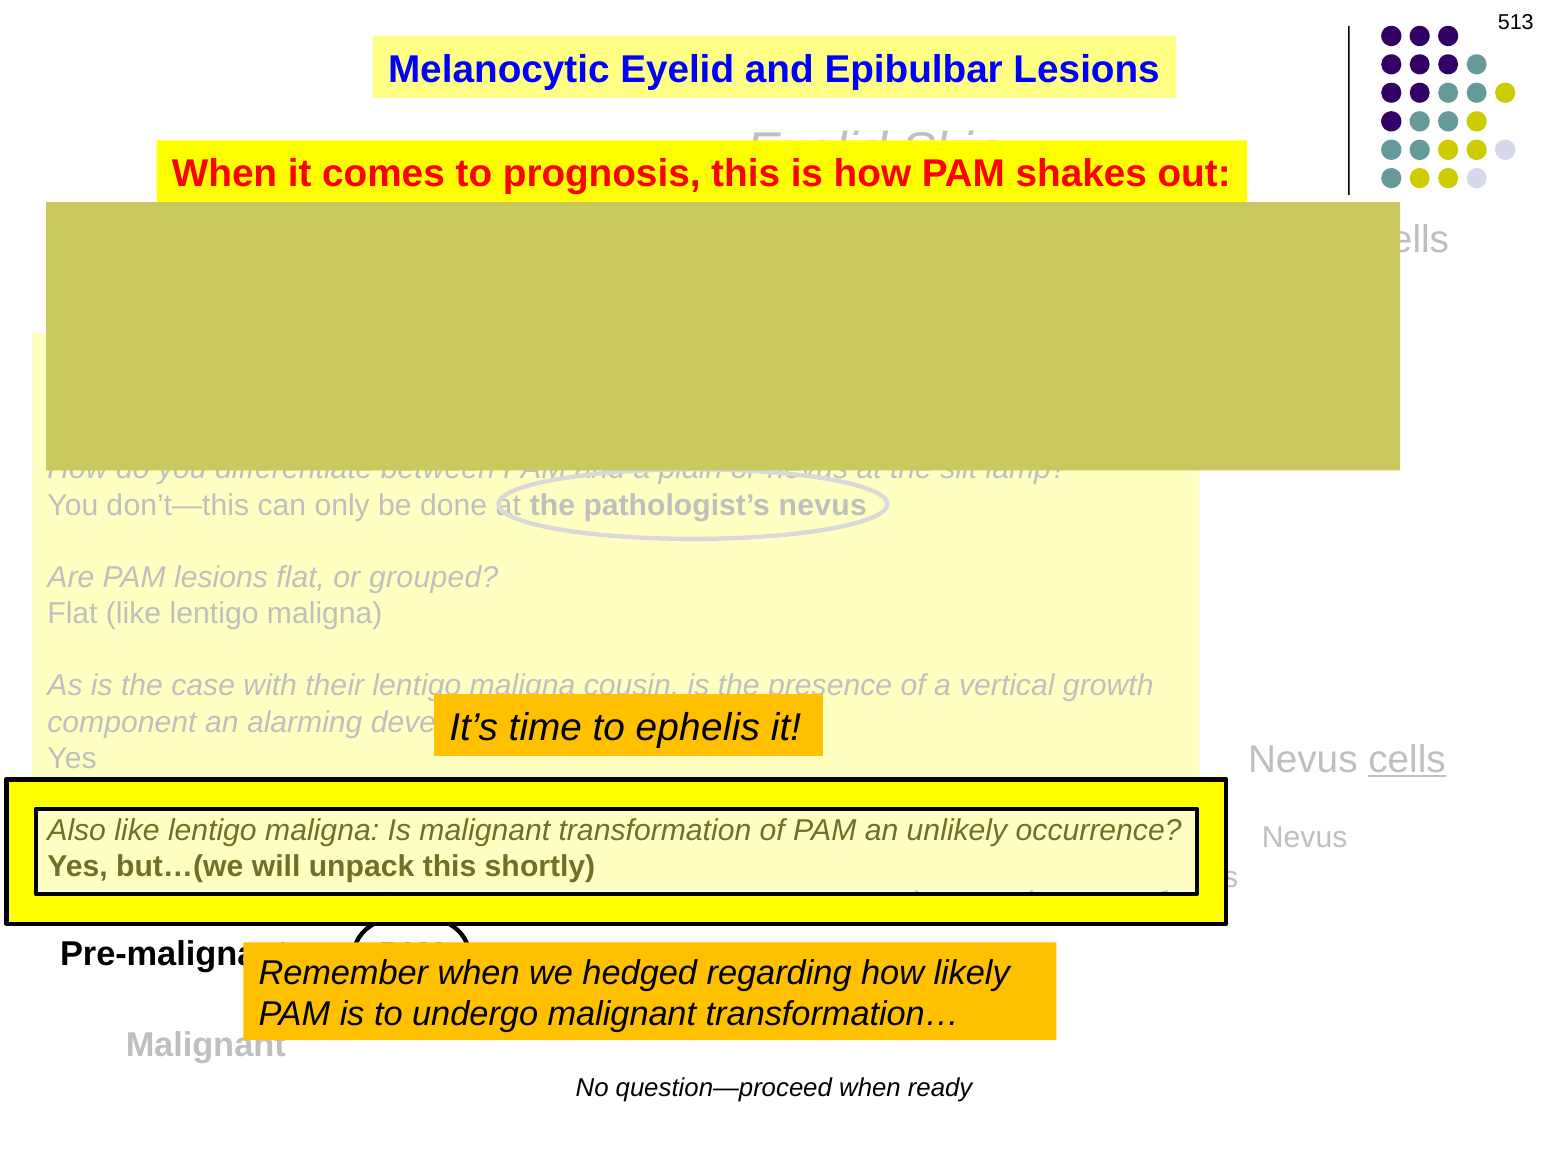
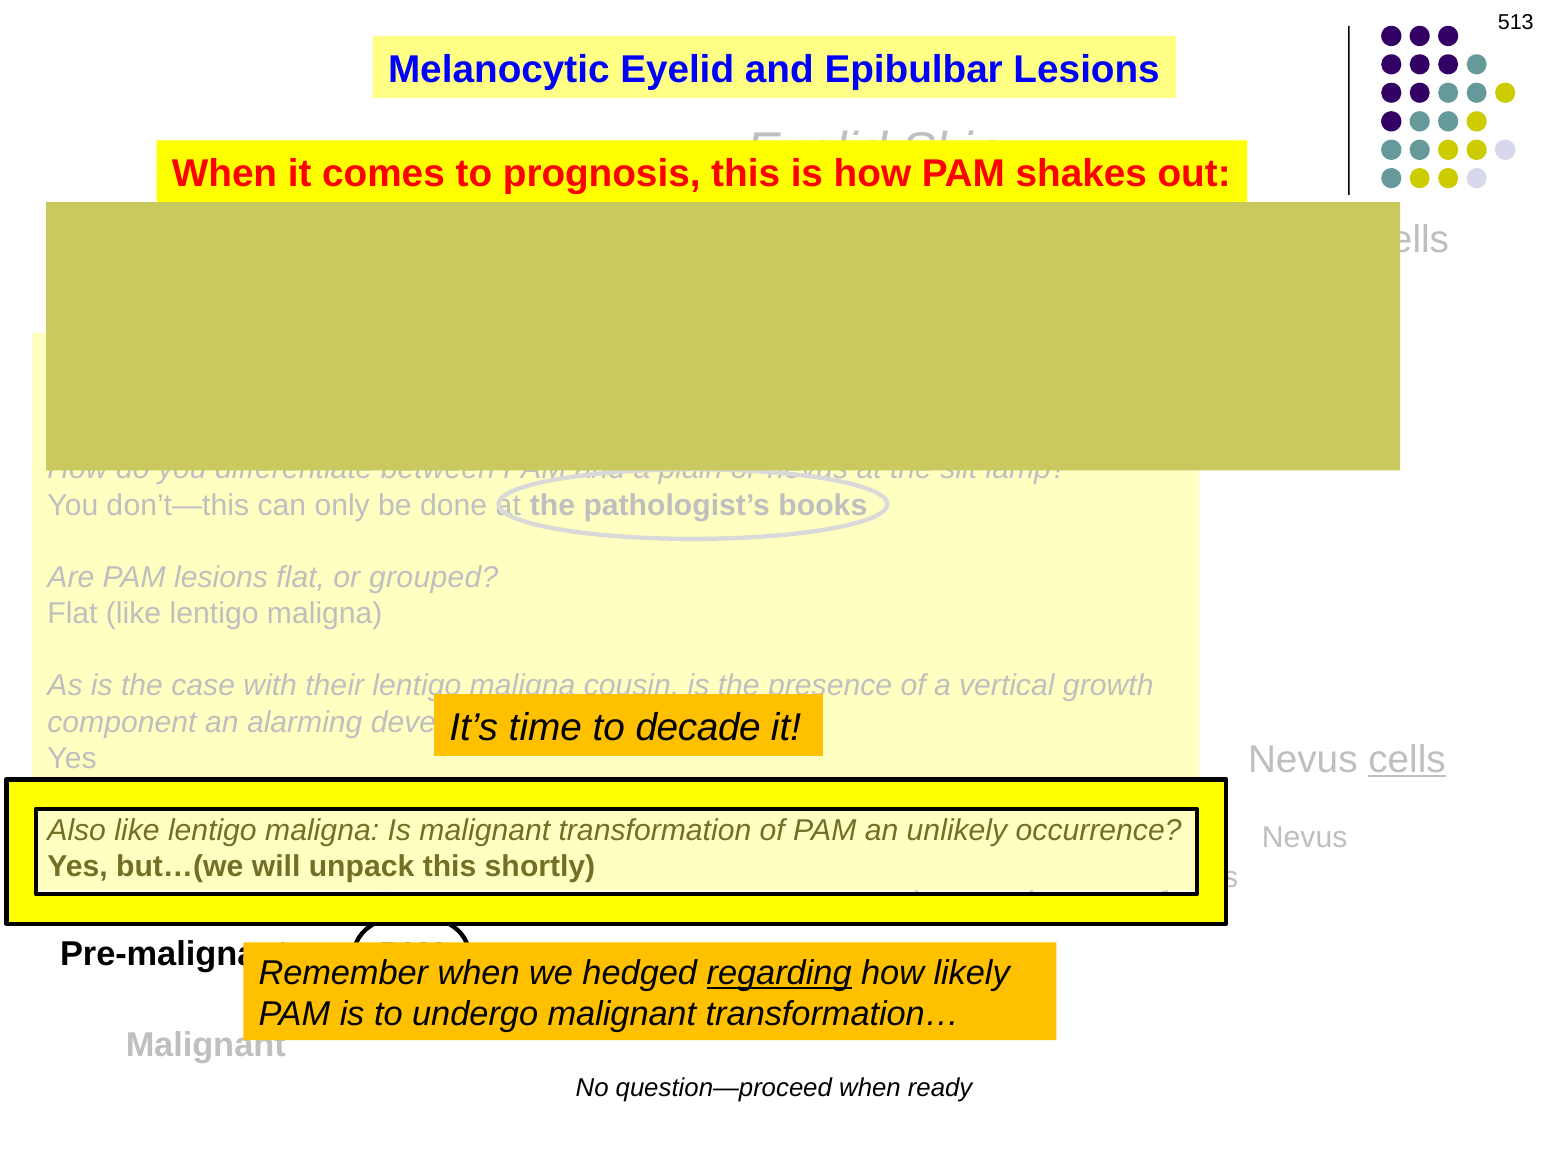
pathologist’s nevus: nevus -> books
to ephelis: ephelis -> decade
regarding underline: none -> present
